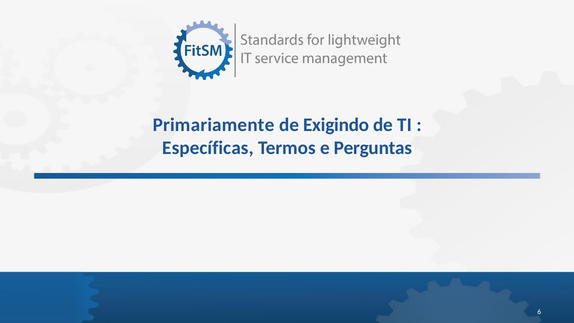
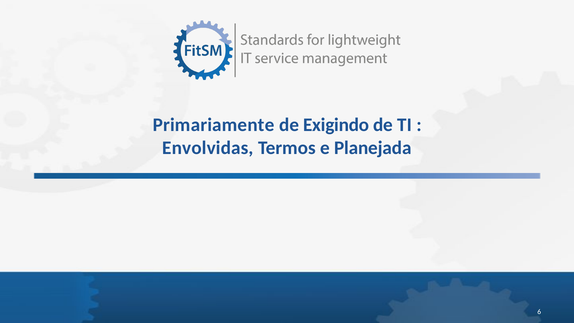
Específicas: Específicas -> Envolvidas
Perguntas: Perguntas -> Planejada
